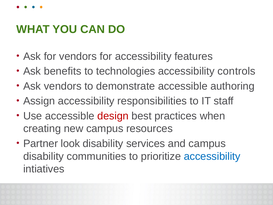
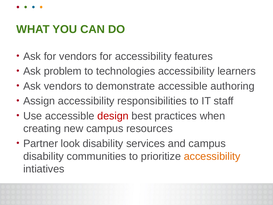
benefits: benefits -> problem
controls: controls -> learners
accessibility at (212, 156) colour: blue -> orange
